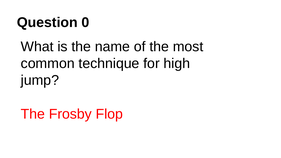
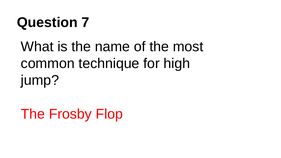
0: 0 -> 7
